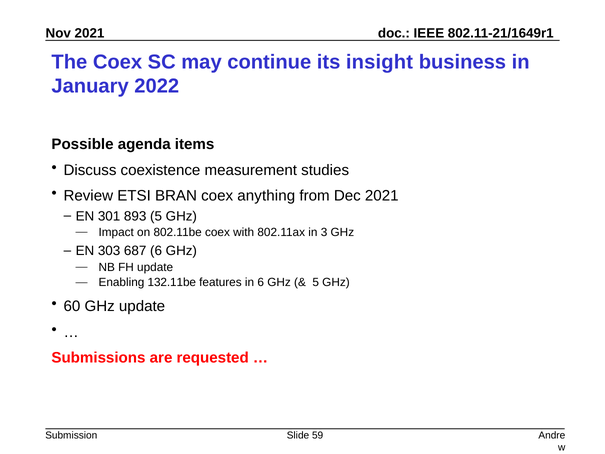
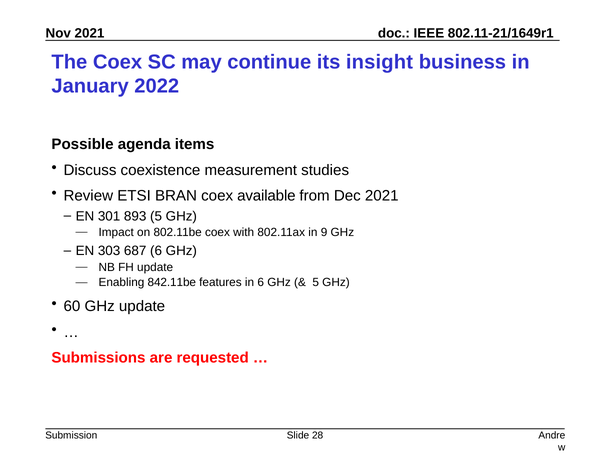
anything: anything -> available
3: 3 -> 9
132.11be: 132.11be -> 842.11be
59: 59 -> 28
